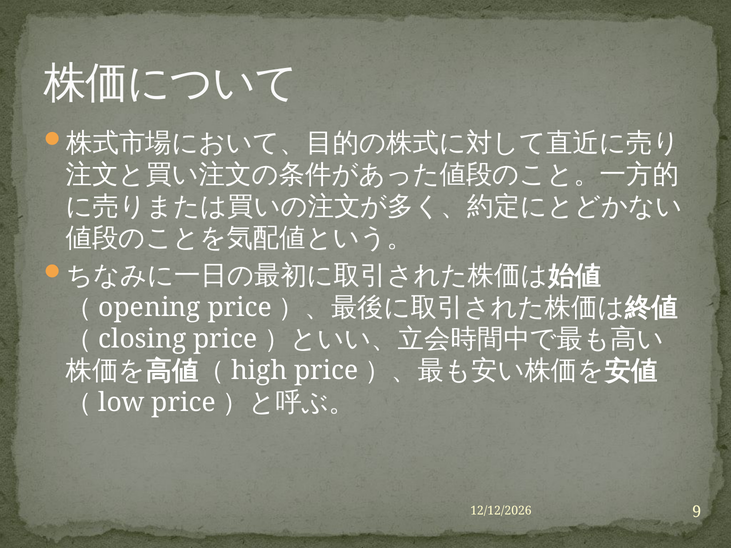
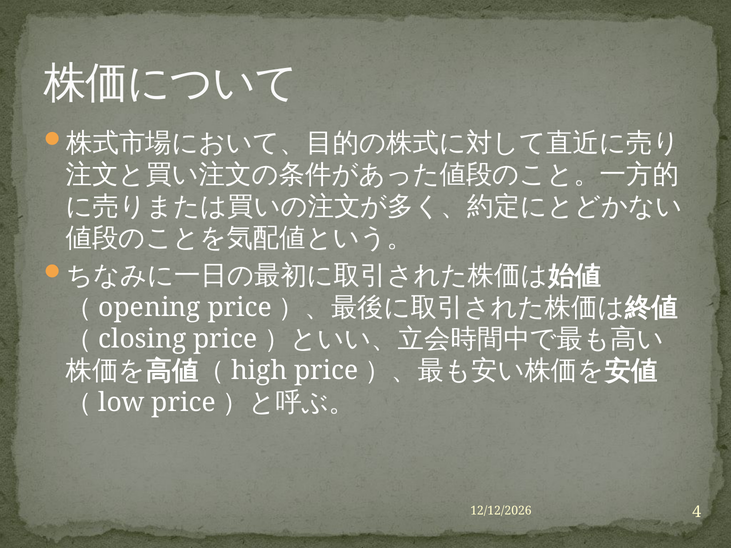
9: 9 -> 4
